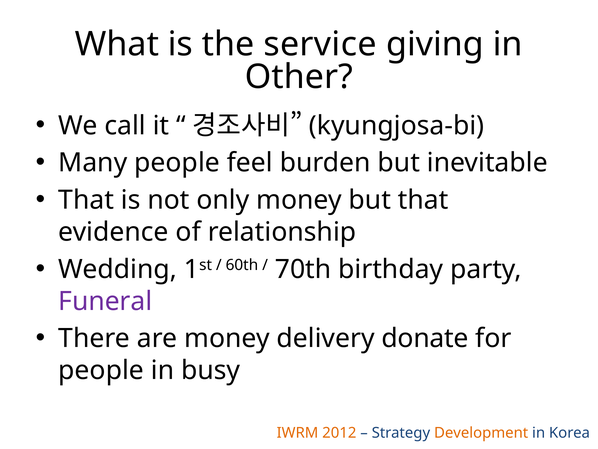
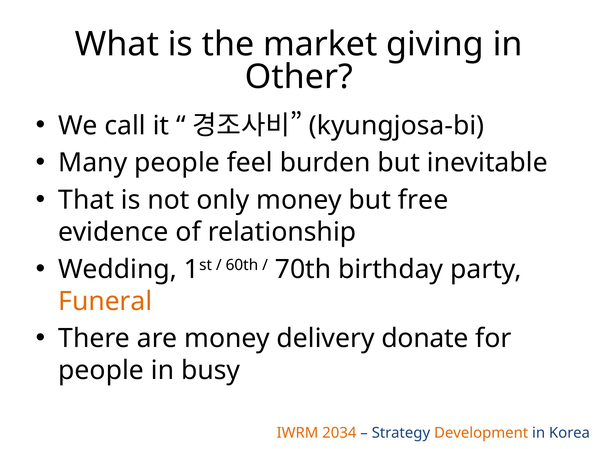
service: service -> market
but that: that -> free
Funeral colour: purple -> orange
2012: 2012 -> 2034
